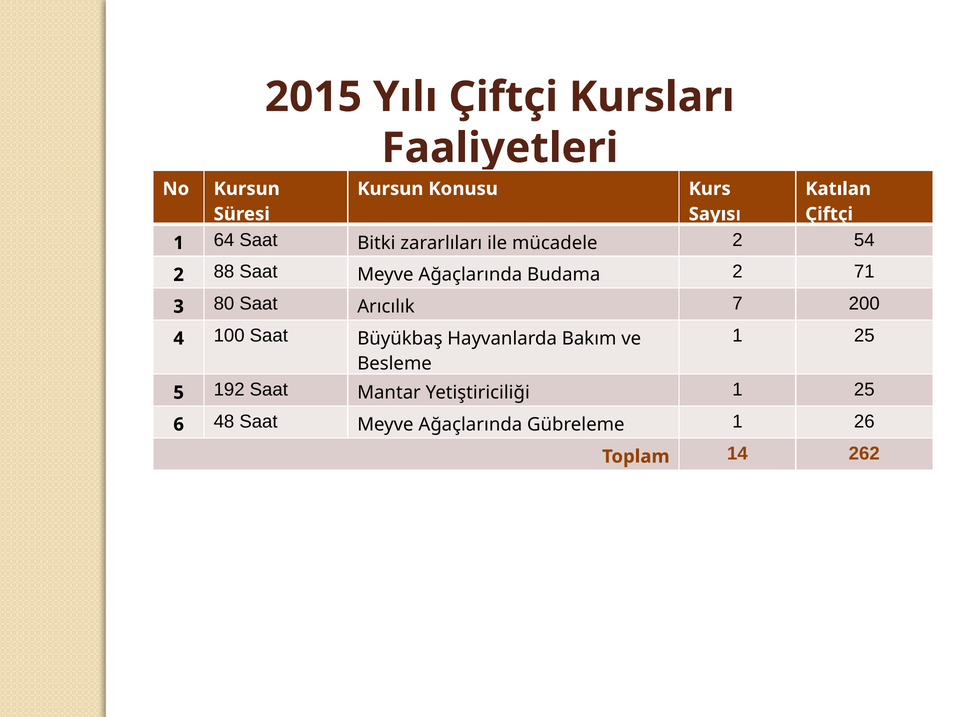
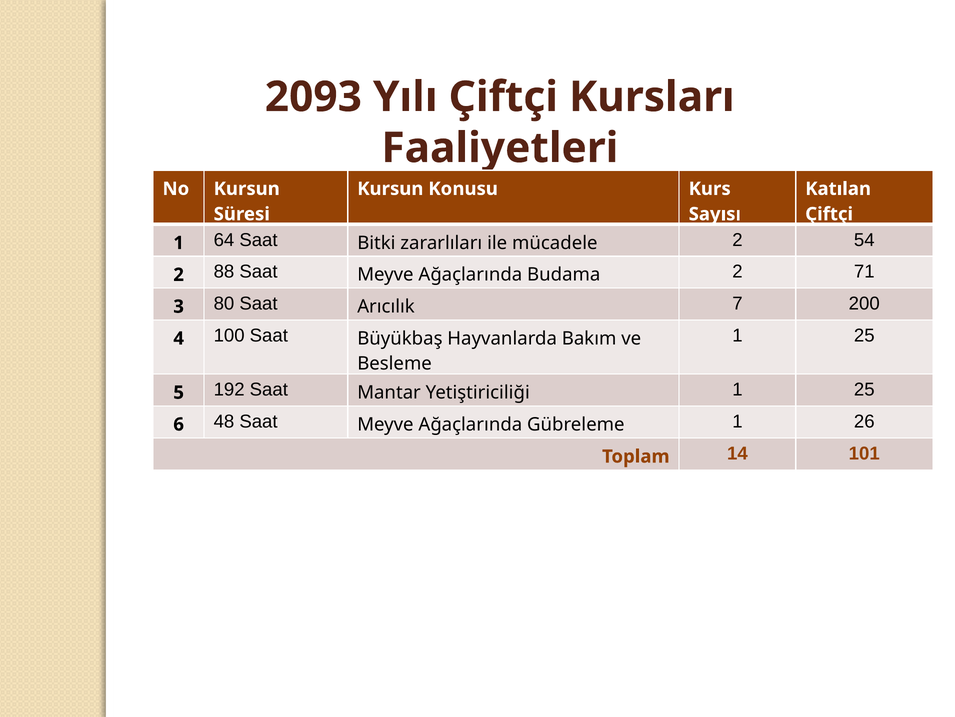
2015: 2015 -> 2093
262: 262 -> 101
